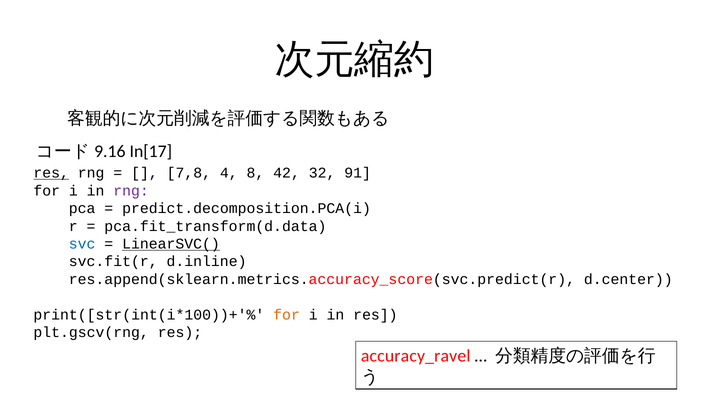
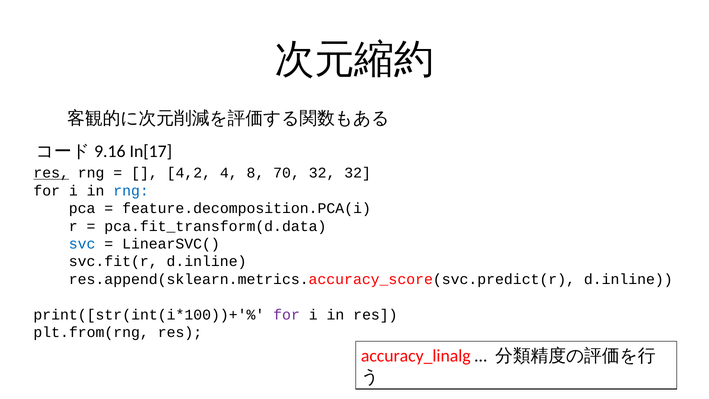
7,8: 7,8 -> 4,2
42: 42 -> 70
32 91: 91 -> 32
rng at (131, 191) colour: purple -> blue
predict.decomposition.PCA(i: predict.decomposition.PCA(i -> feature.decomposition.PCA(i
LinearSVC( underline: present -> none
res.append(sklearn.metrics.accuracy_score(svc.predict(r d.center: d.center -> d.inline
for at (287, 315) colour: orange -> purple
plt.gscv(rng: plt.gscv(rng -> plt.from(rng
accuracy_ravel: accuracy_ravel -> accuracy_linalg
